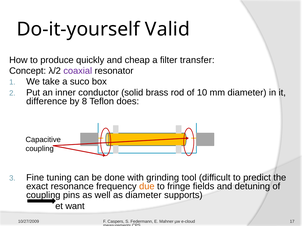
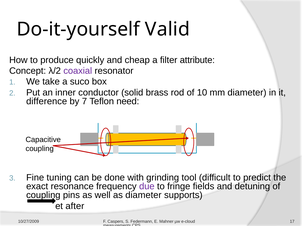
transfer: transfer -> attribute
8: 8 -> 7
does: does -> need
due colour: orange -> purple
want: want -> after
